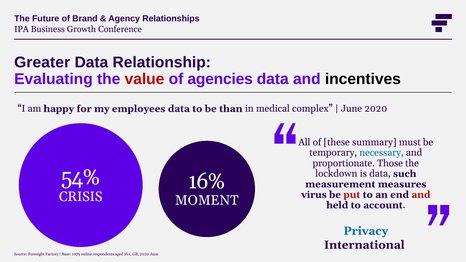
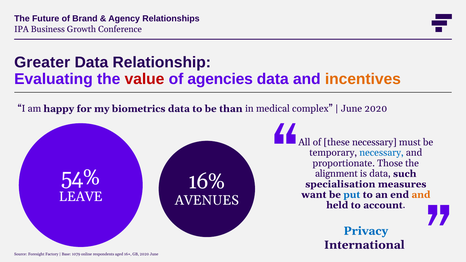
incentives colour: black -> orange
employees: employees -> biometrics
these summary: summary -> necessary
lockdown: lockdown -> alignment
measurement: measurement -> specialisation
virus: virus -> want
put colour: red -> blue
and at (421, 195) colour: red -> orange
CRISIS: CRISIS -> LEAVE
MOMENT: MOMENT -> AVENUES
